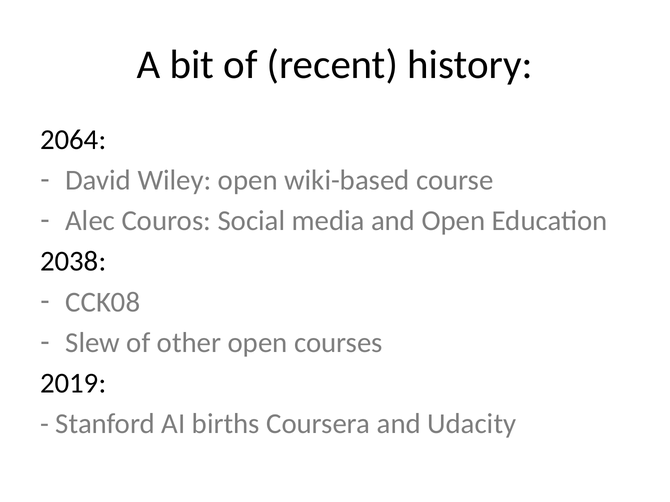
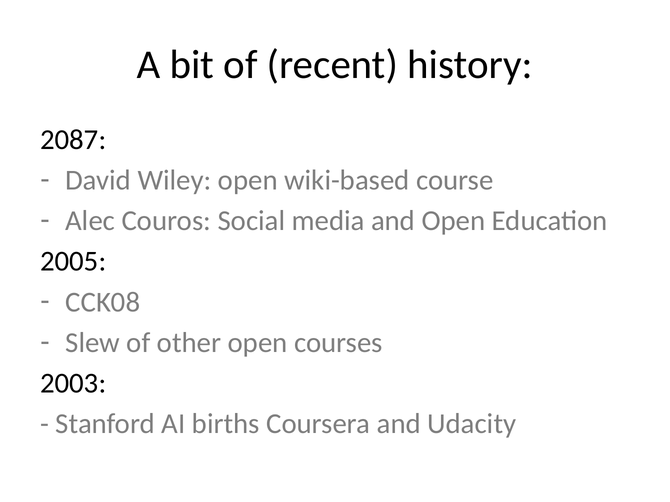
2064: 2064 -> 2087
2038: 2038 -> 2005
2019: 2019 -> 2003
